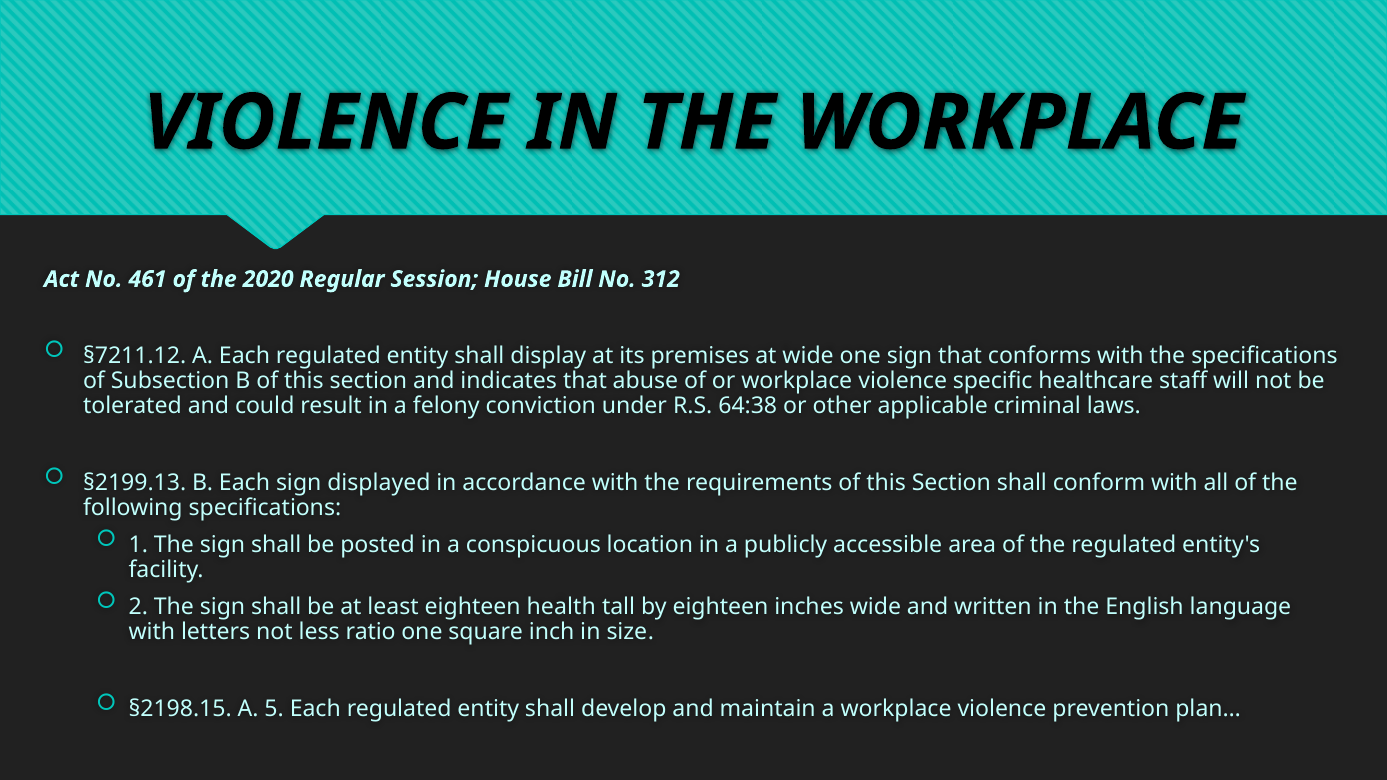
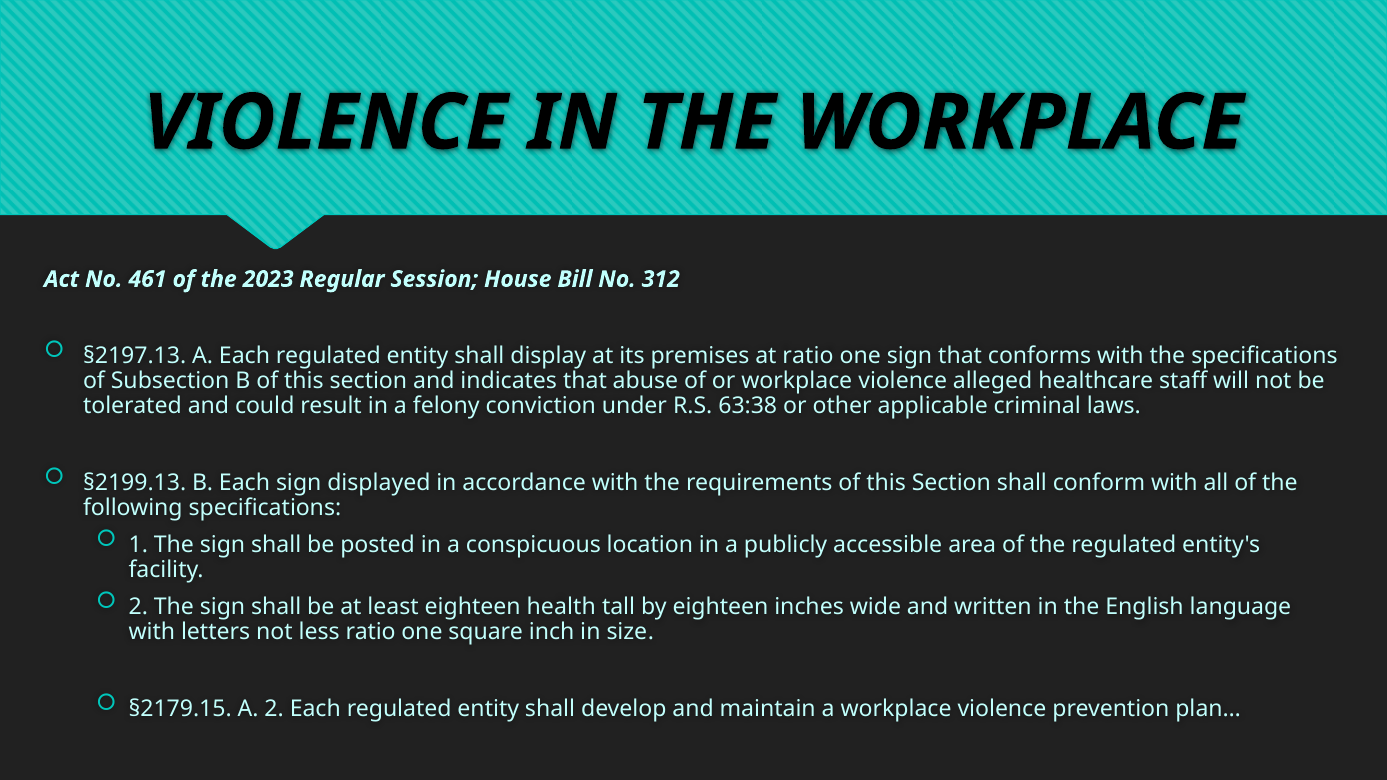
2020: 2020 -> 2023
§7211.12: §7211.12 -> §2197.13
at wide: wide -> ratio
specific: specific -> alleged
64:38: 64:38 -> 63:38
§2198.15: §2198.15 -> §2179.15
A 5: 5 -> 2
